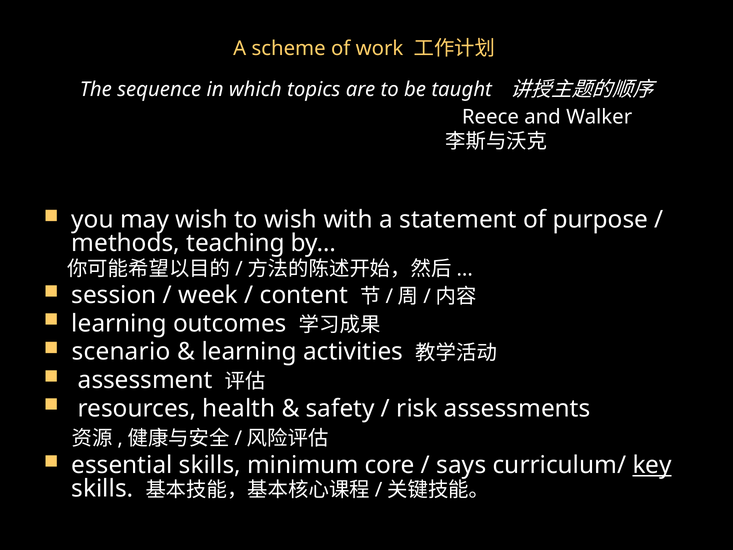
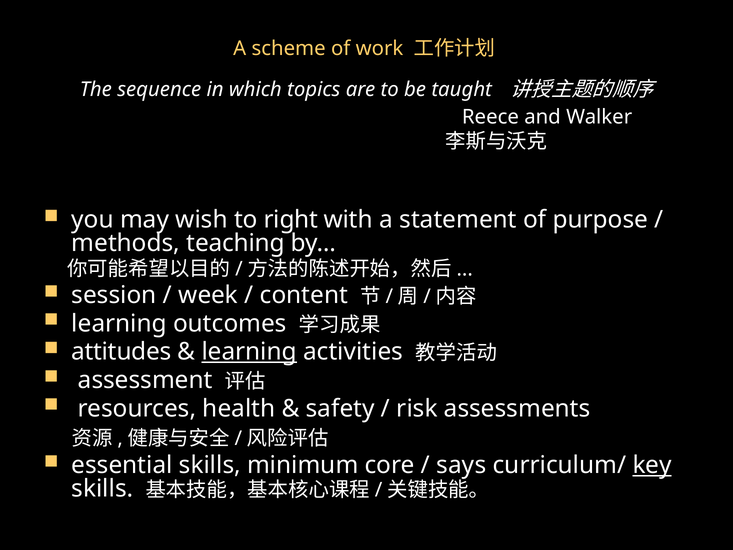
to wish: wish -> right
scenario: scenario -> attitudes
learning at (249, 352) underline: none -> present
